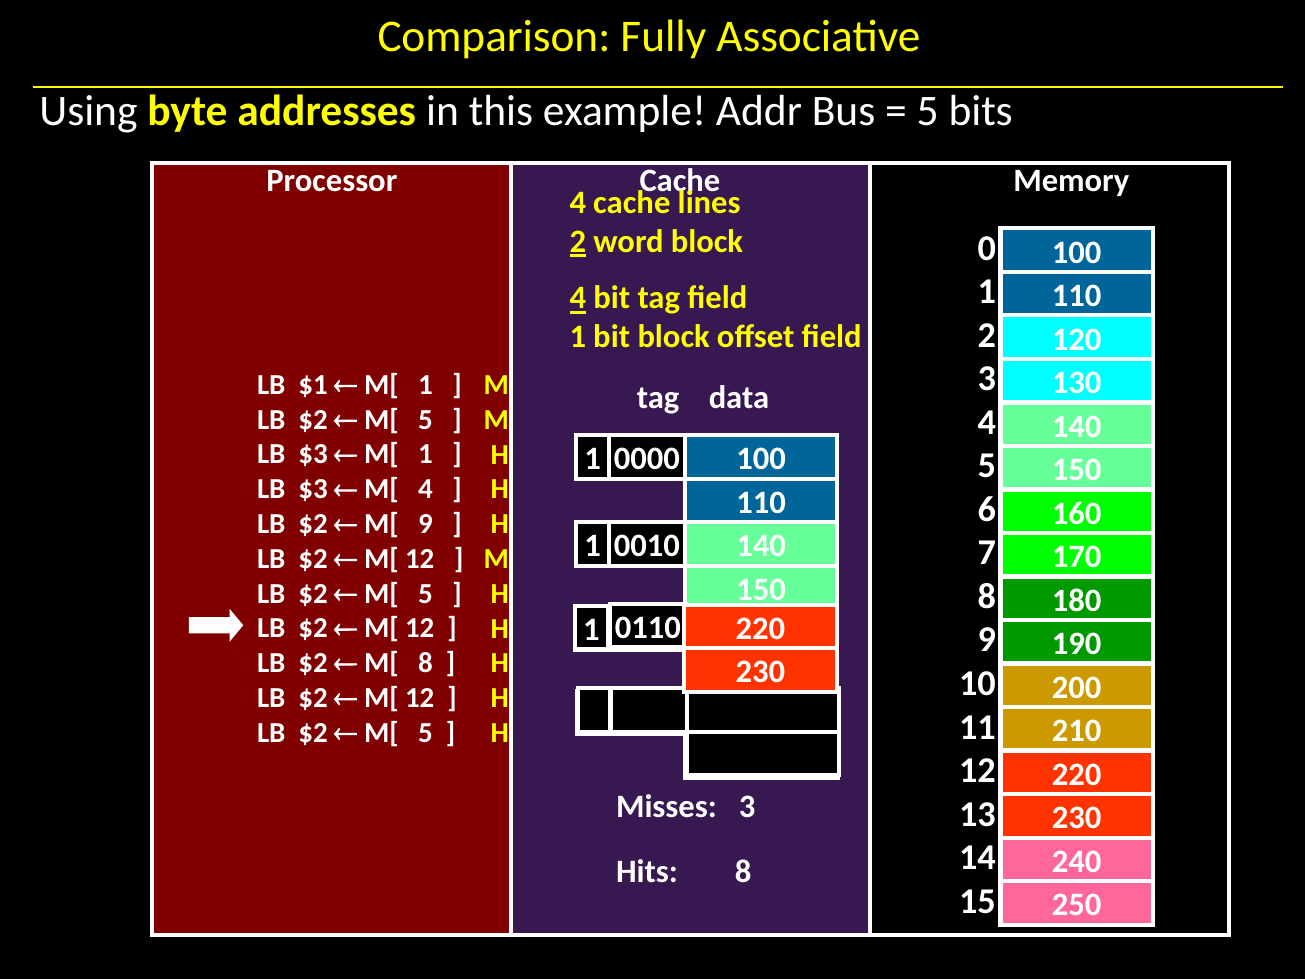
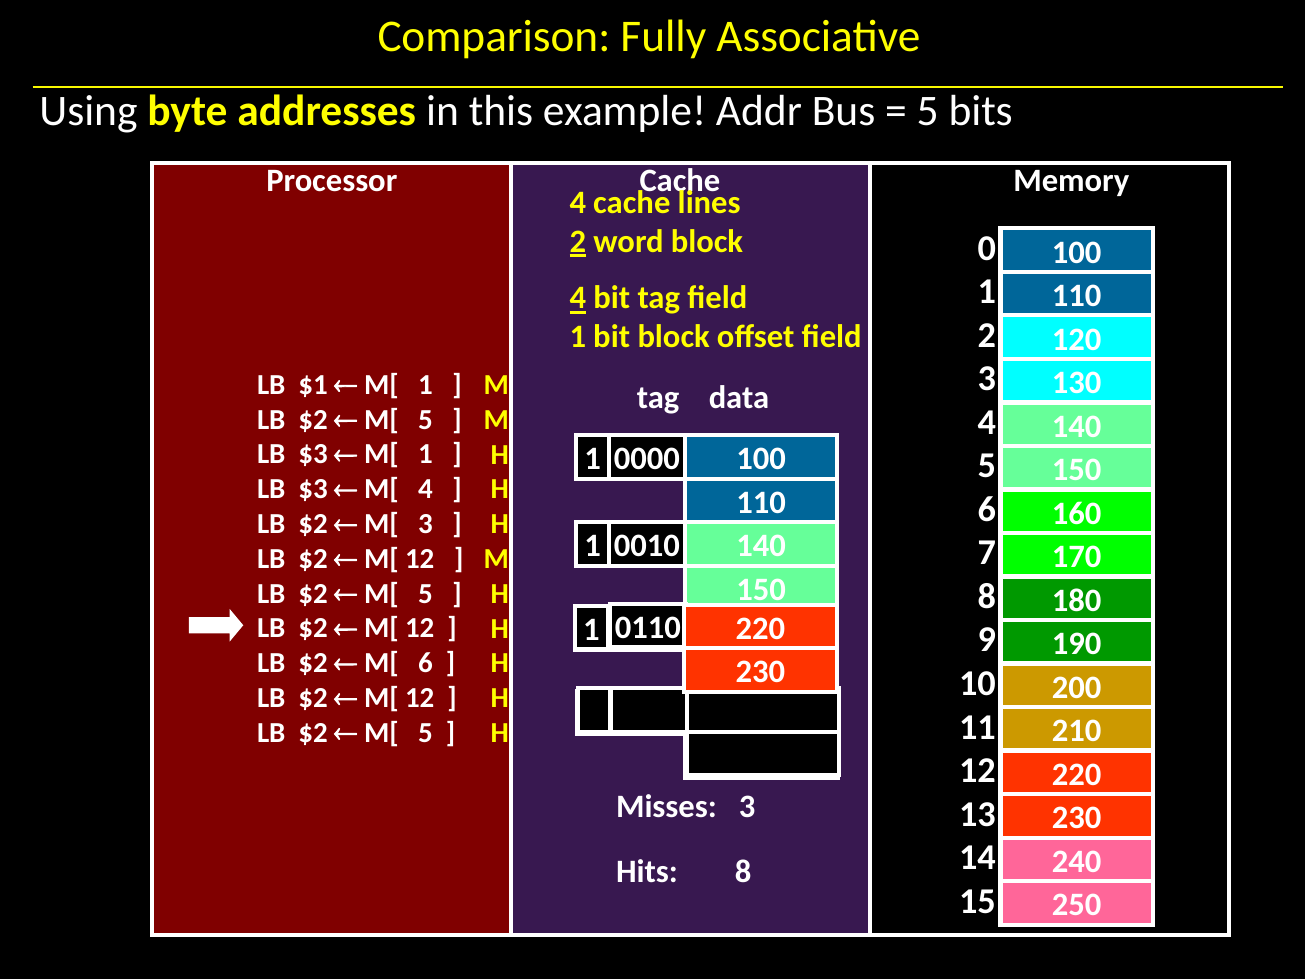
M[ 9: 9 -> 3
M[ 8: 8 -> 6
